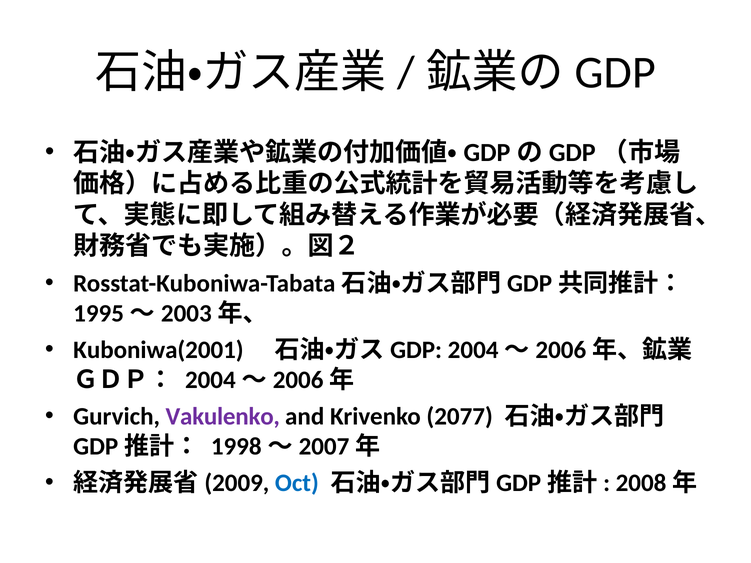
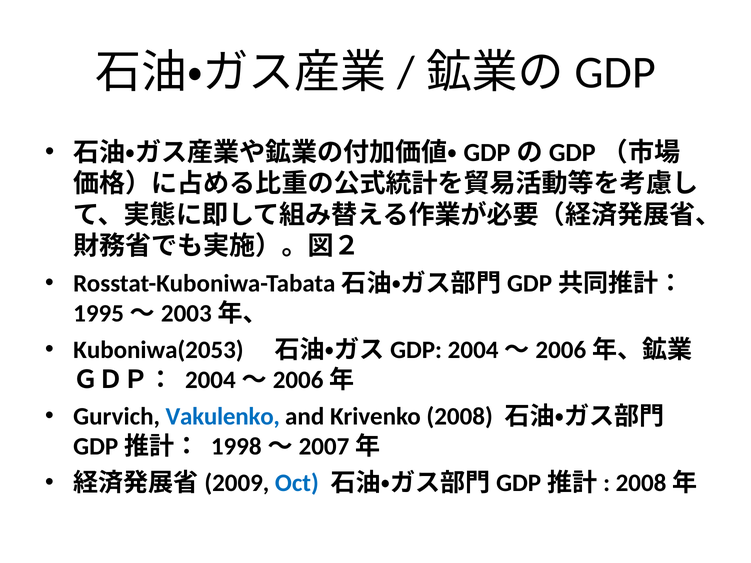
Kuboniwa(2001: Kuboniwa(2001 -> Kuboniwa(2053
Vakulenko colour: purple -> blue
2077: 2077 -> 2008
